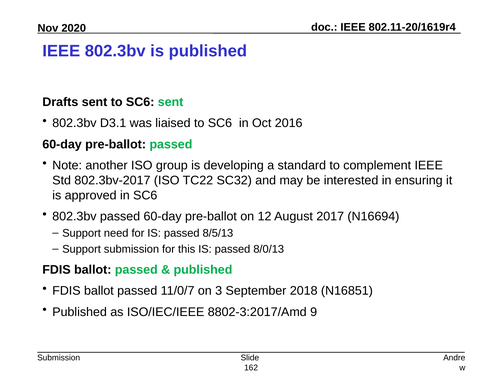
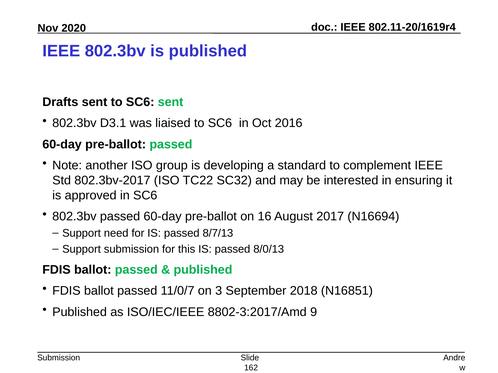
12: 12 -> 16
8/5/13: 8/5/13 -> 8/7/13
